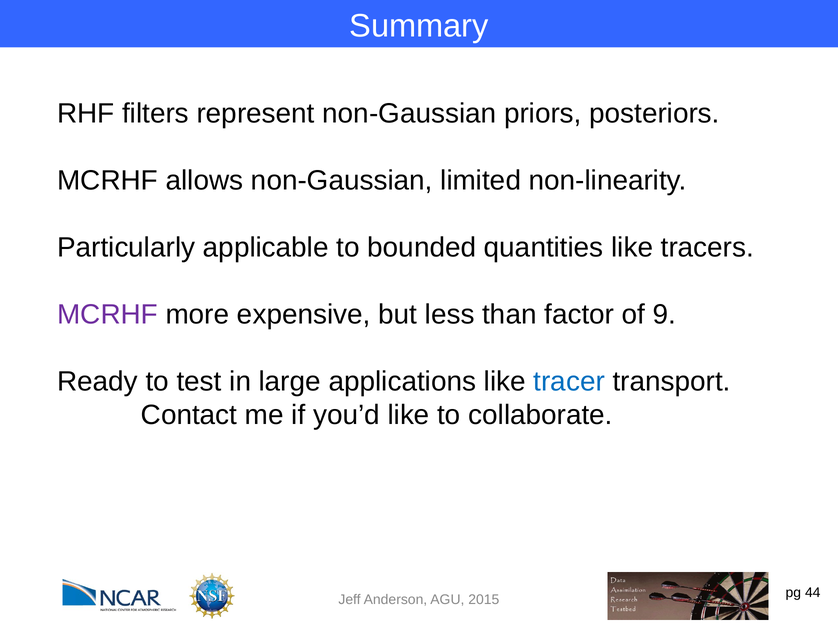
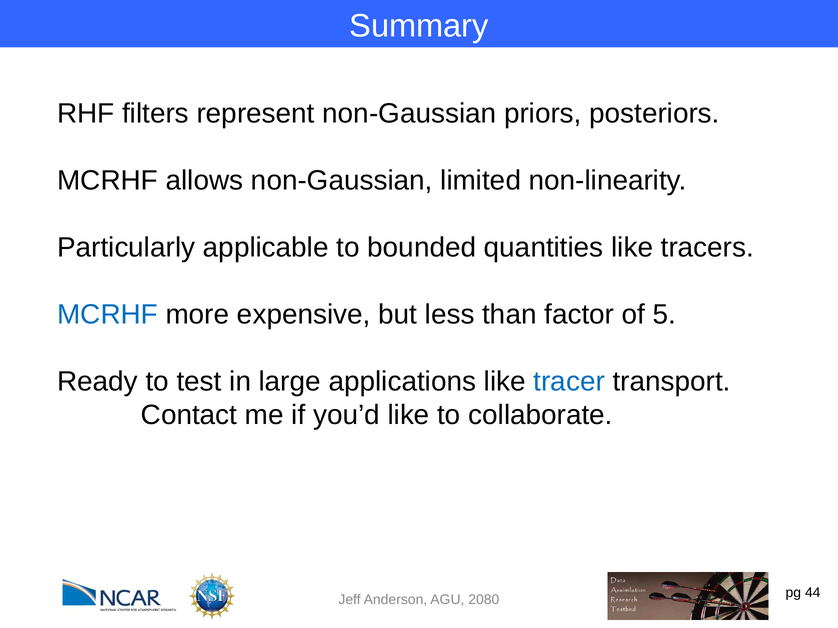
MCRHF at (107, 315) colour: purple -> blue
9: 9 -> 5
2015: 2015 -> 2080
